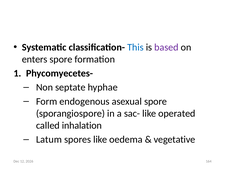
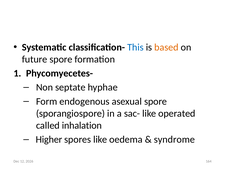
based colour: purple -> orange
enters: enters -> future
Latum: Latum -> Higher
vegetative: vegetative -> syndrome
